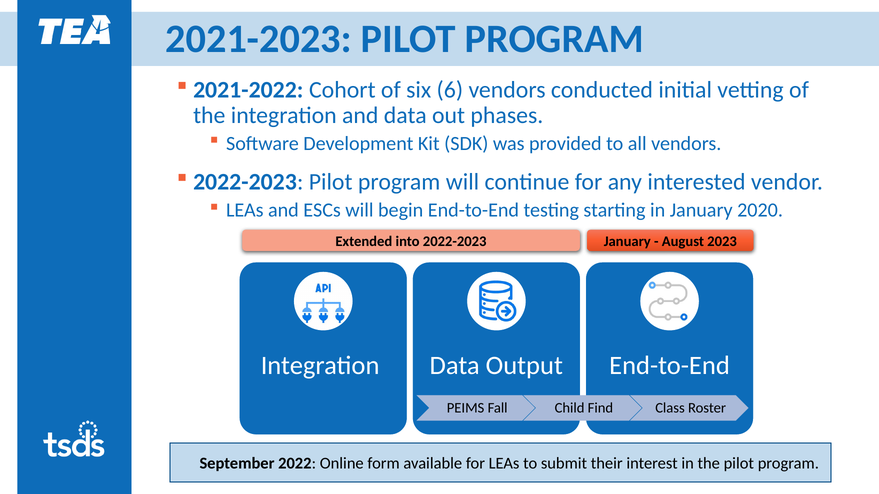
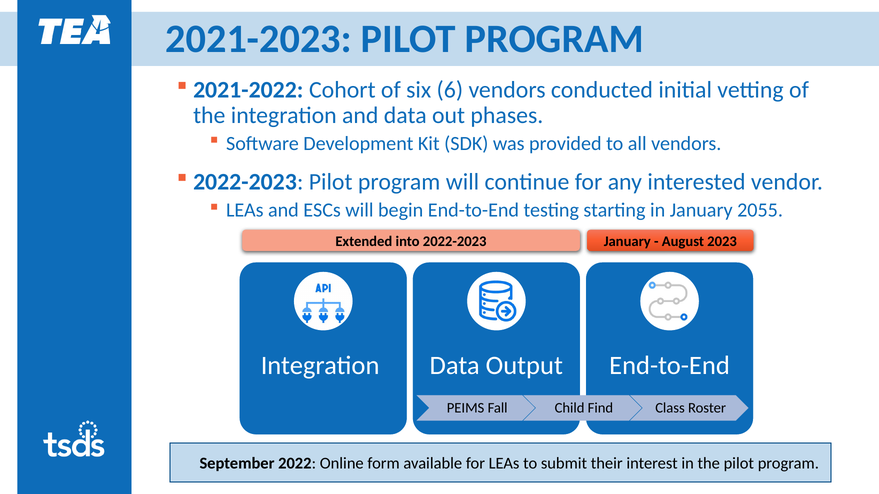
2020: 2020 -> 2055
